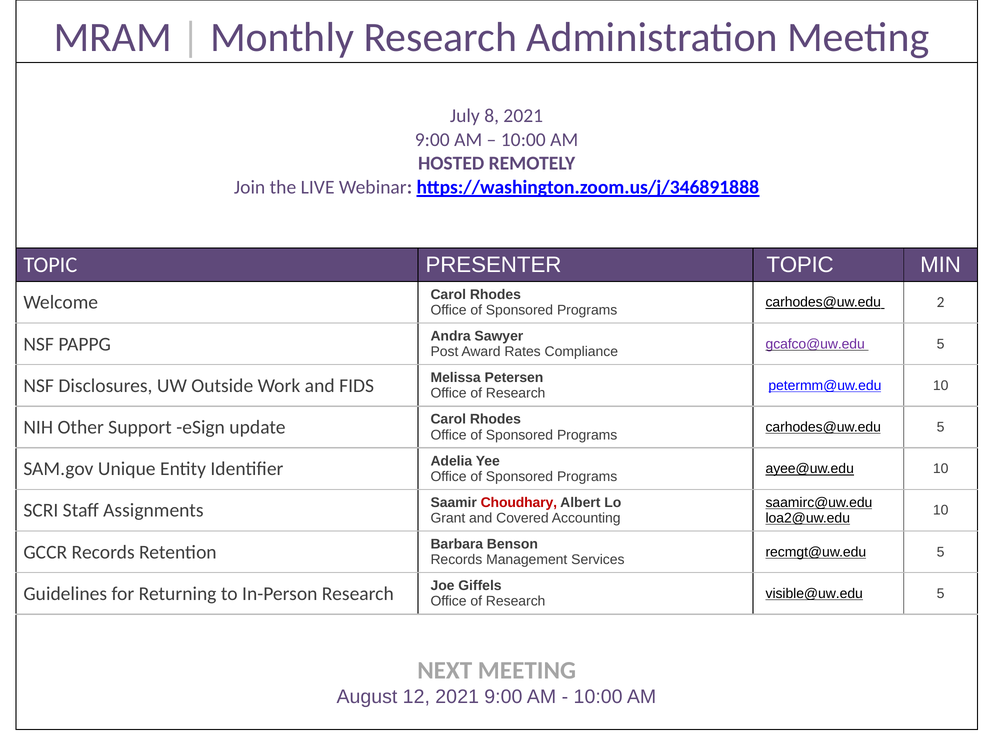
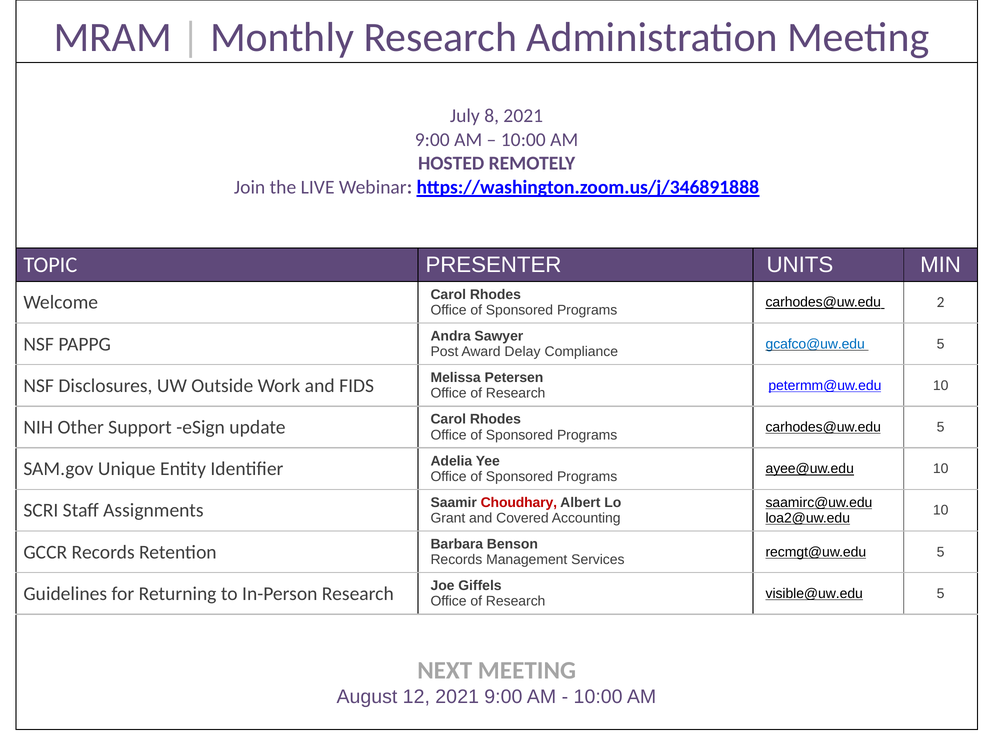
PRESENTER TOPIC: TOPIC -> UNITS
gcafco@uw.edu colour: purple -> blue
Rates: Rates -> Delay
